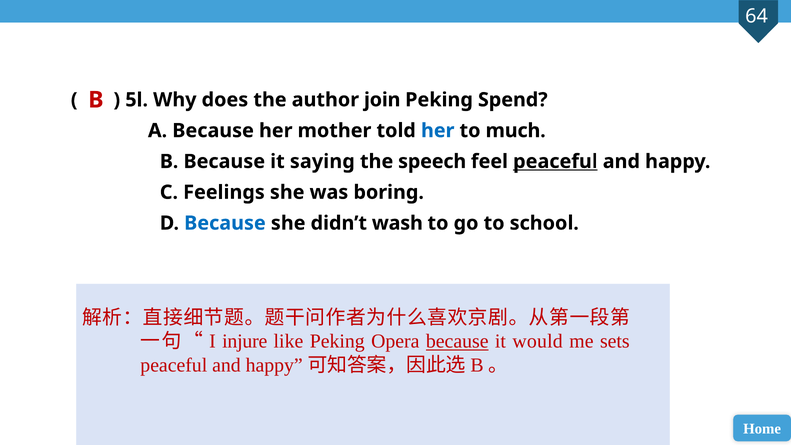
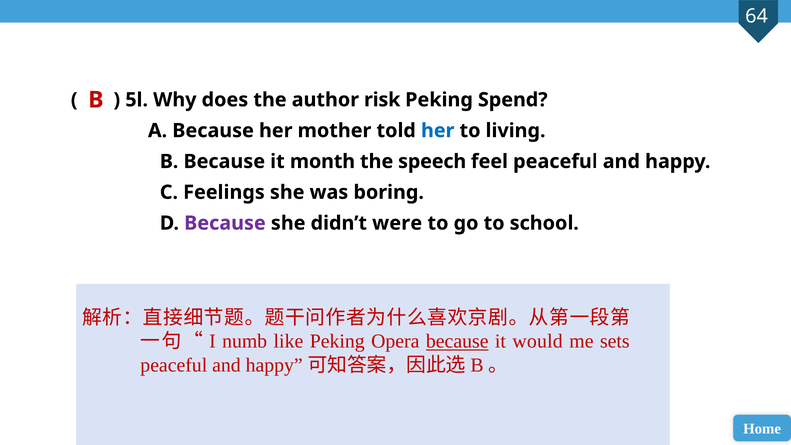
join: join -> risk
much: much -> living
saying: saying -> month
peaceful at (555, 161) underline: present -> none
Because at (225, 223) colour: blue -> purple
wash: wash -> were
injure: injure -> numb
